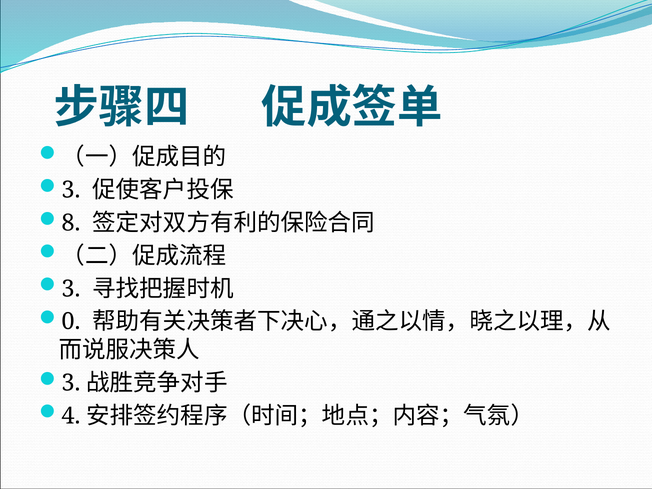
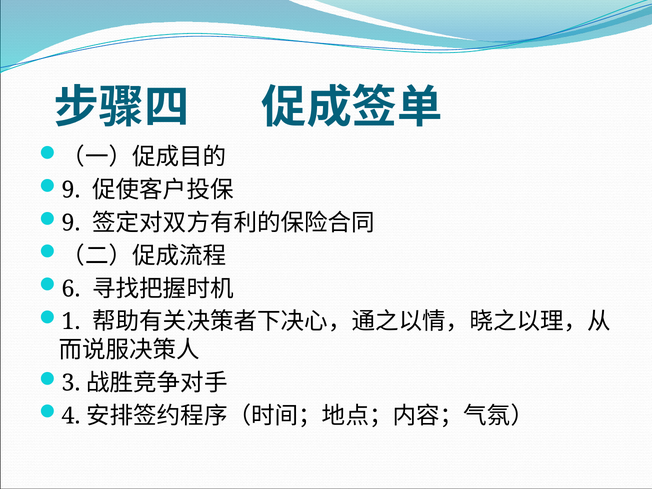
3 at (71, 190): 3 -> 9
8 at (71, 223): 8 -> 9
3 at (71, 289): 3 -> 6
0: 0 -> 1
